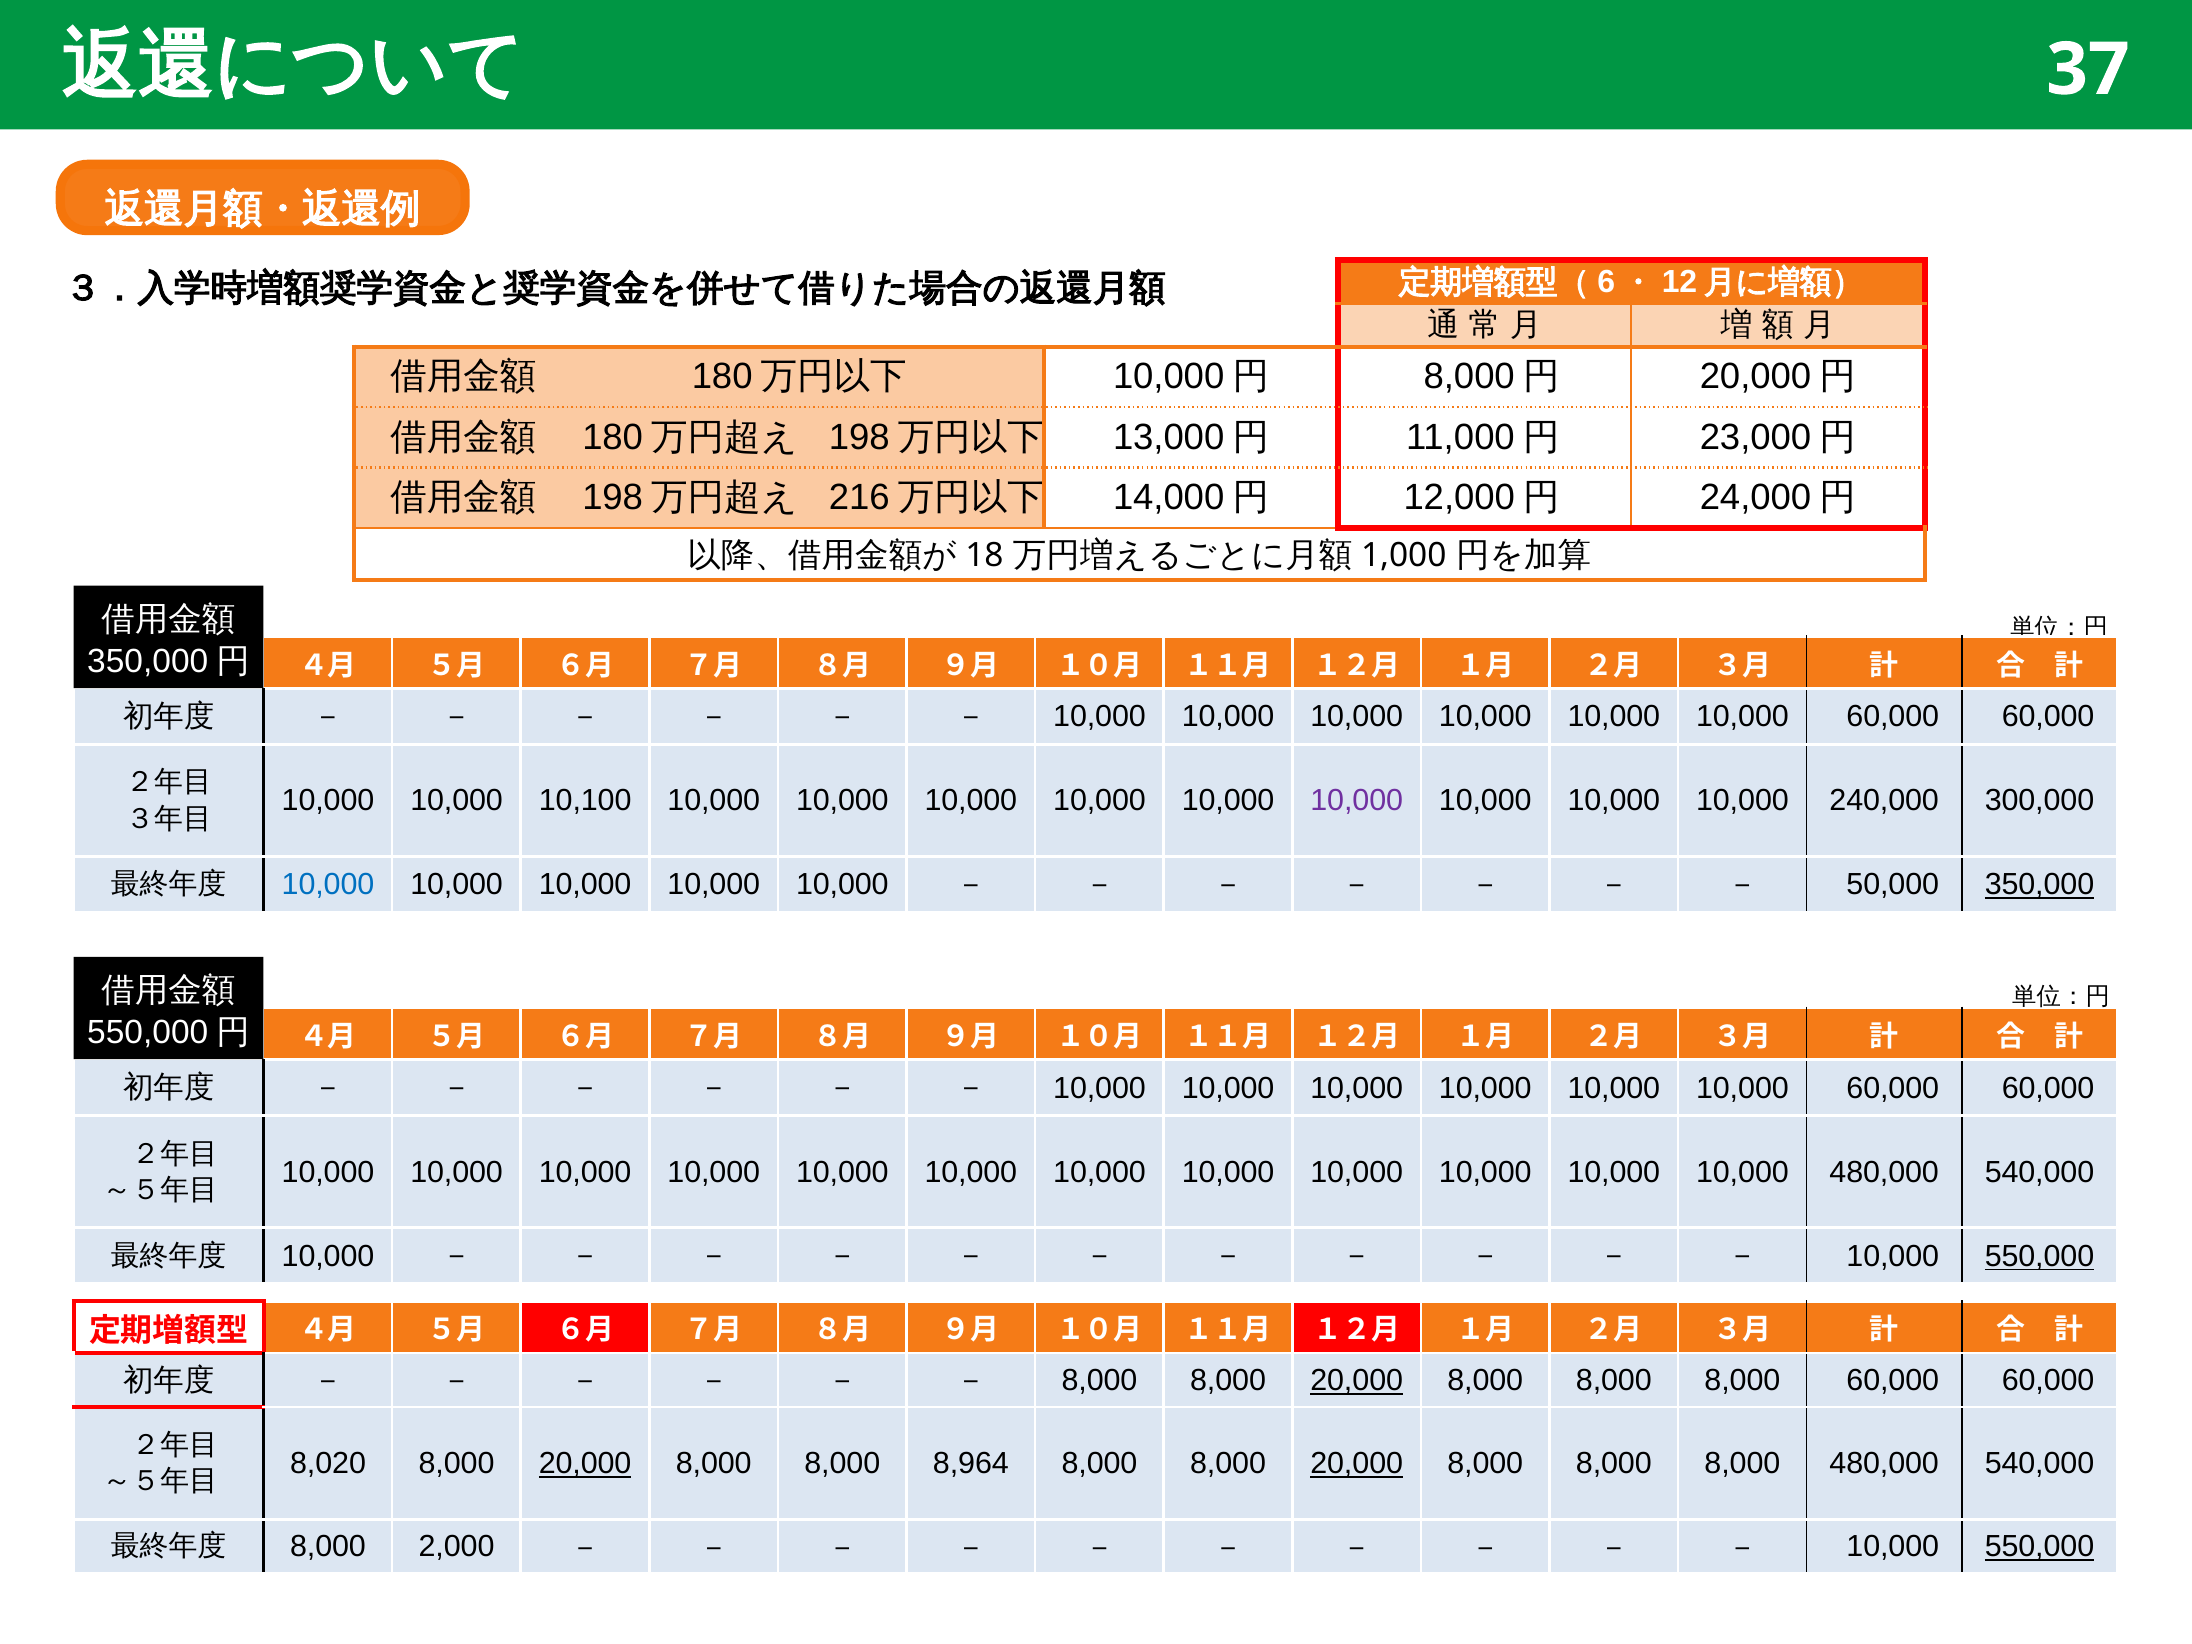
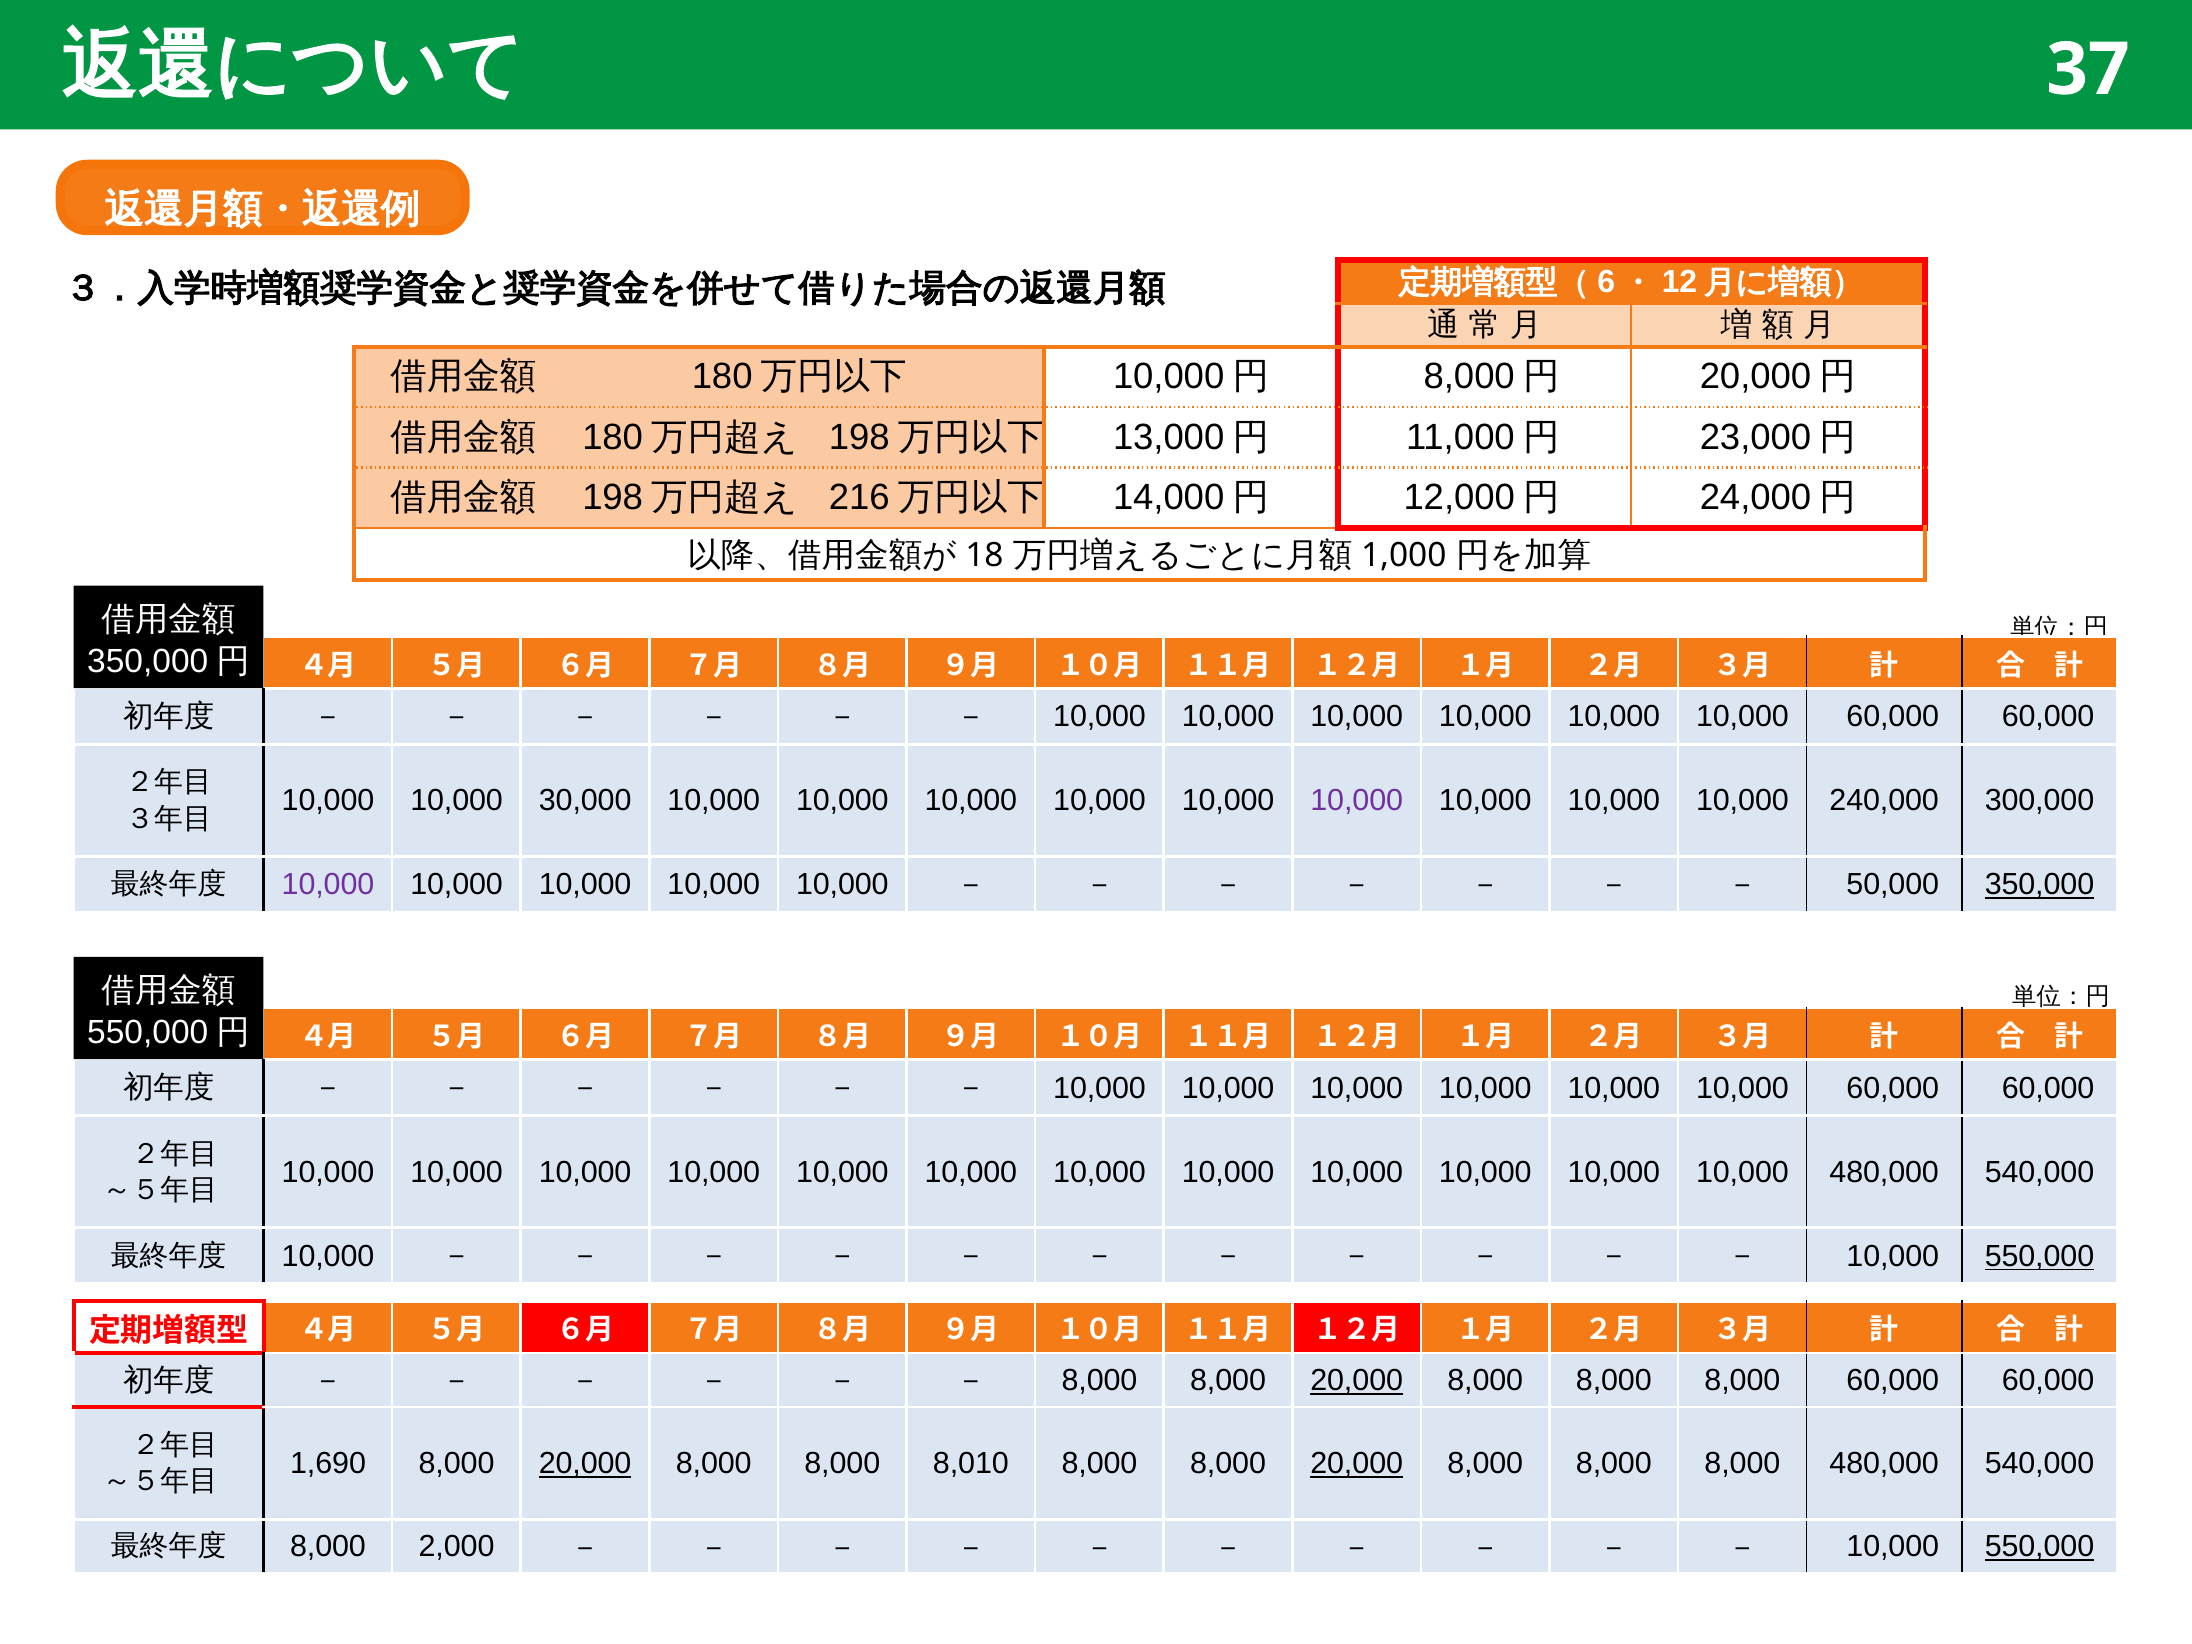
10,100: 10,100 -> 30,000
10,000 at (328, 885) colour: blue -> purple
8,020: 8,020 -> 1,690
8,964: 8,964 -> 8,010
